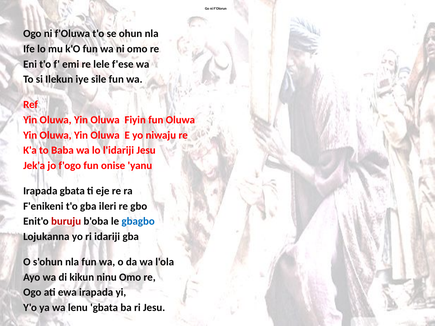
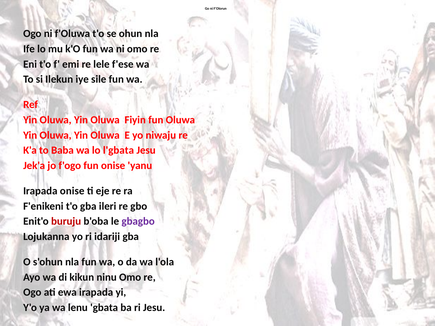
l'idariji: l'idariji -> l'gbata
Irapada gbata: gbata -> onise
gbagbo colour: blue -> purple
